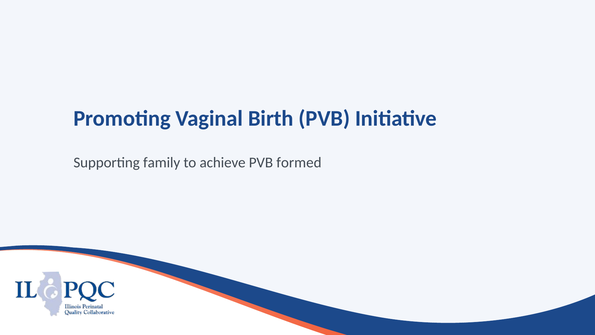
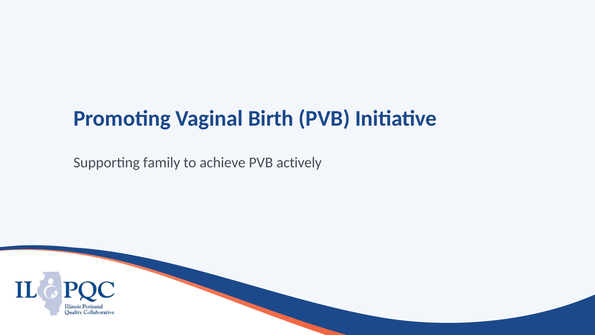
formed: formed -> actively
